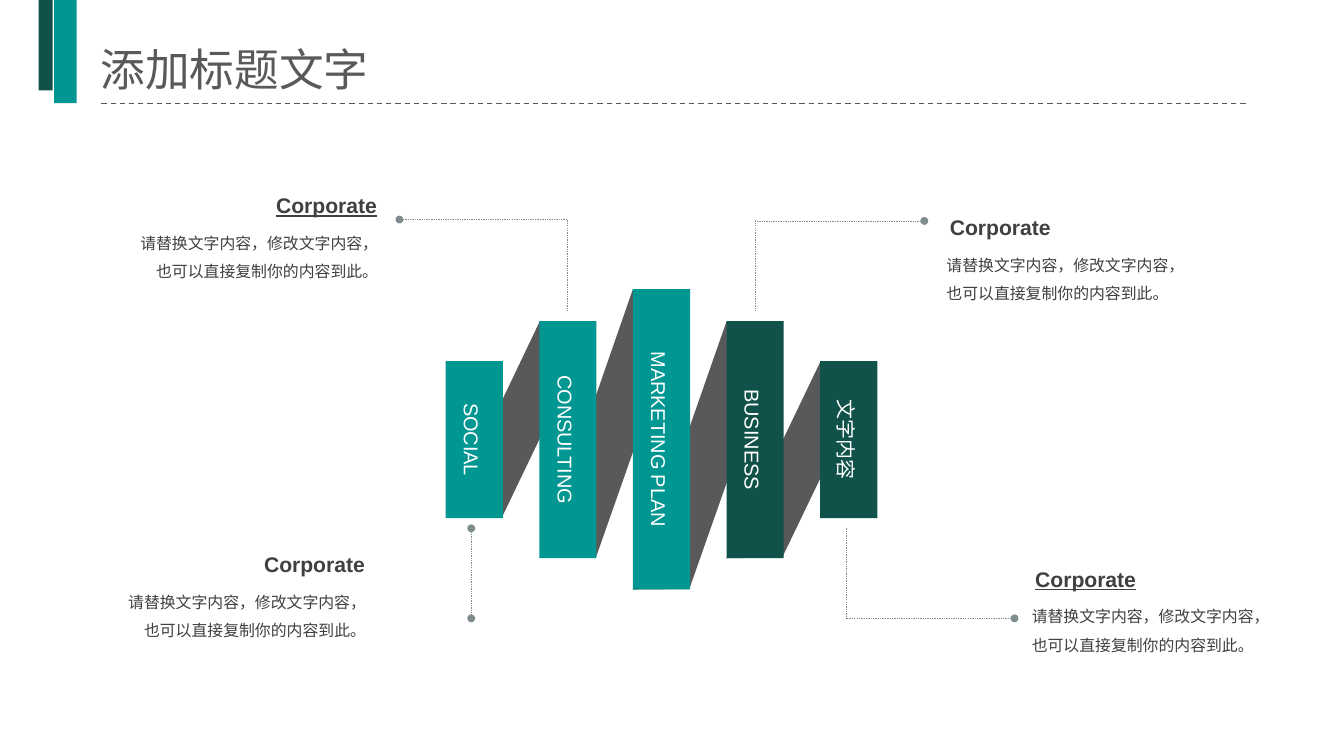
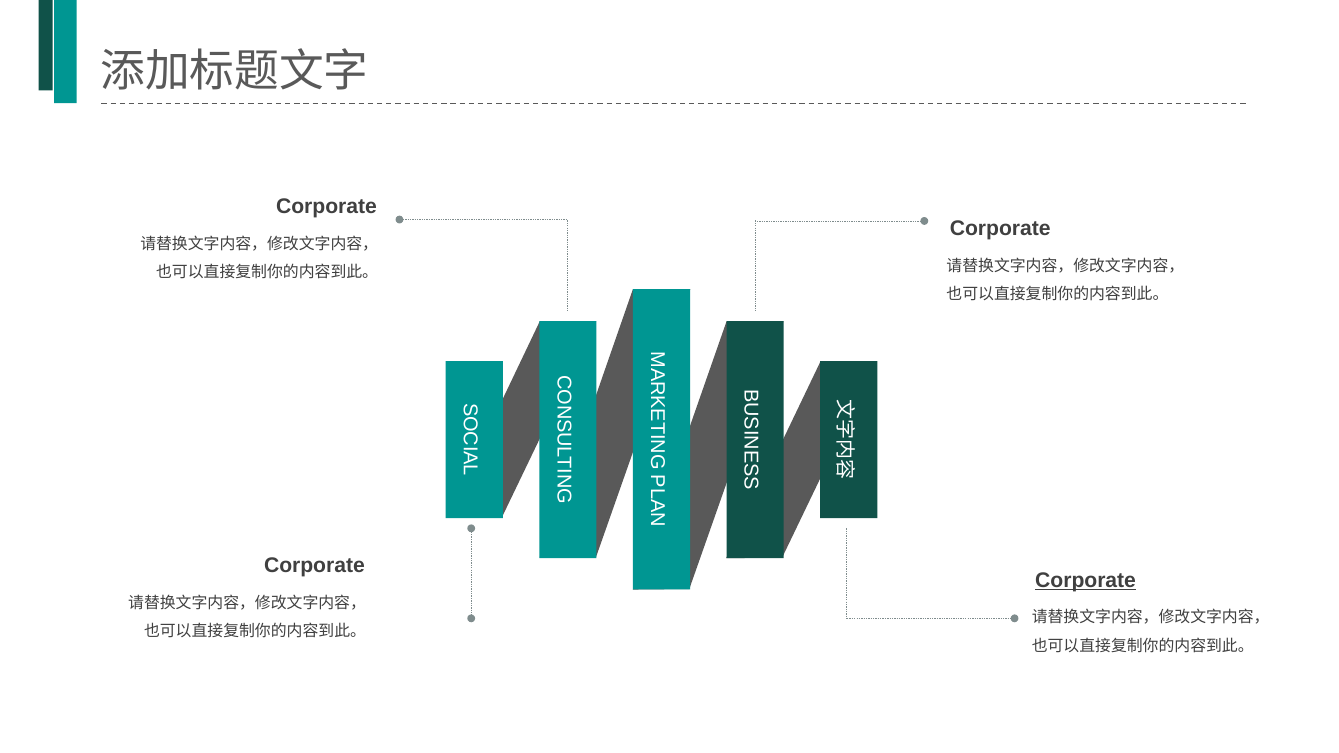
Corporate at (326, 207) underline: present -> none
